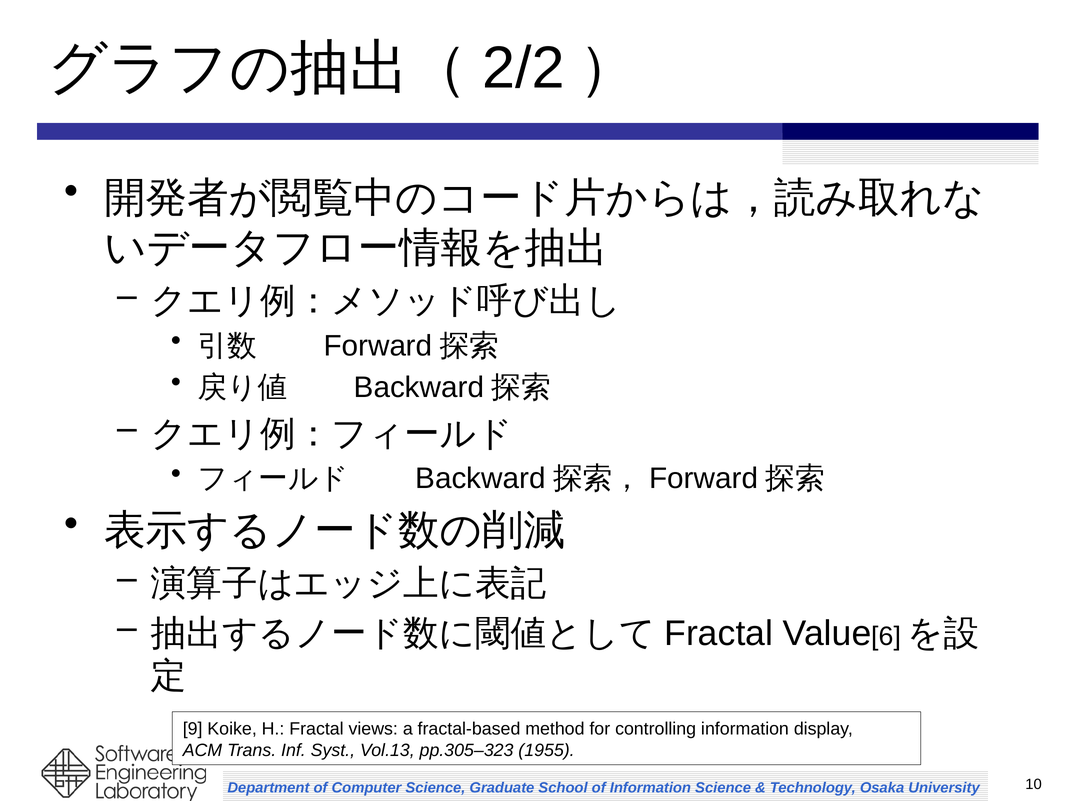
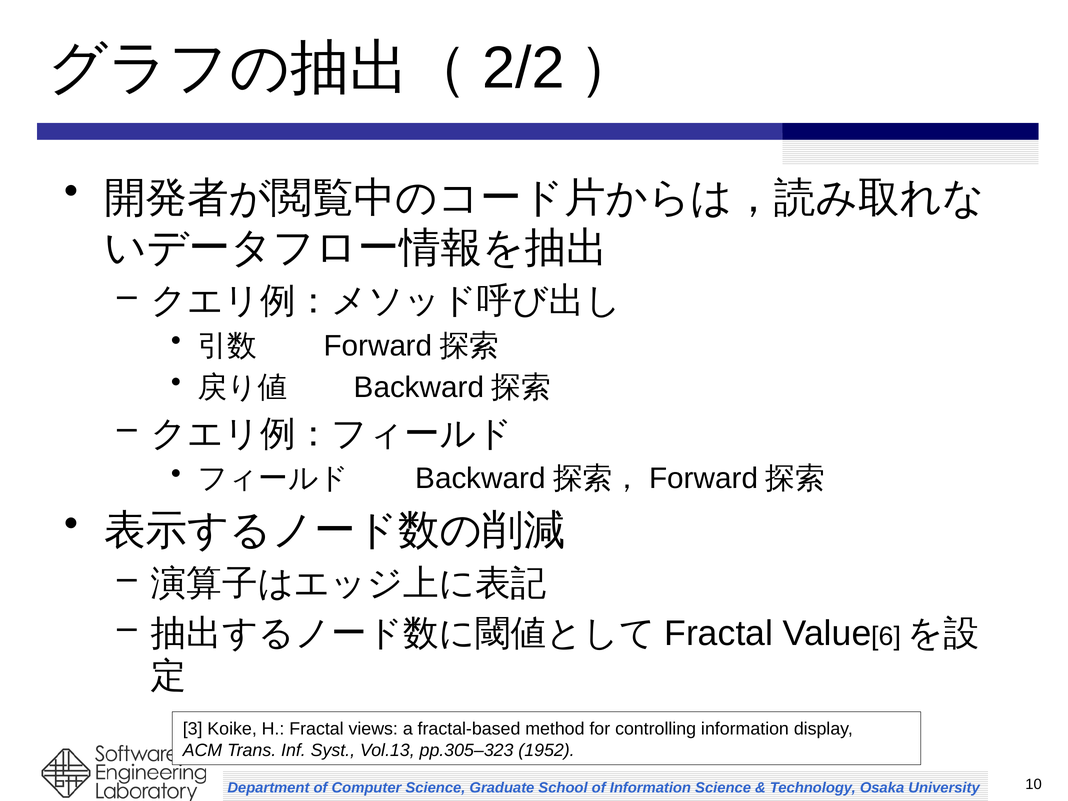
9: 9 -> 3
1955: 1955 -> 1952
